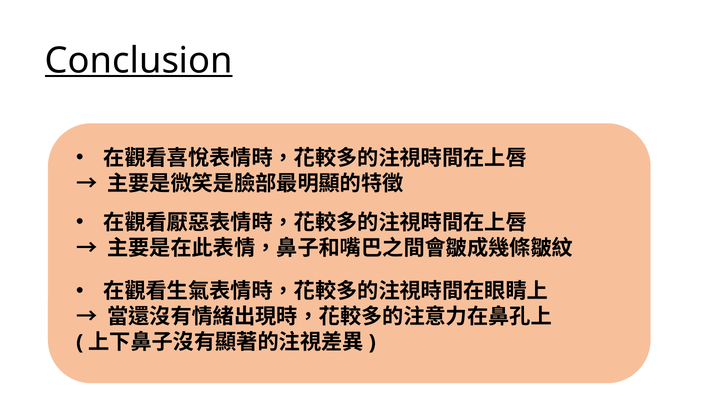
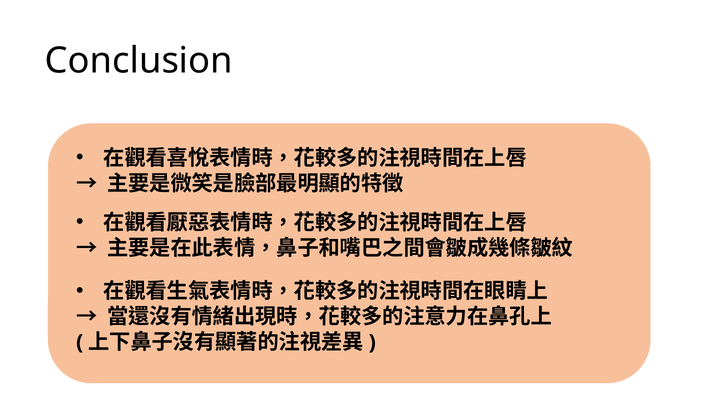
Conclusion underline: present -> none
